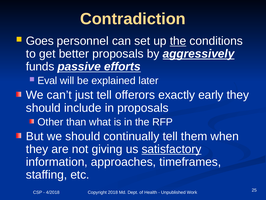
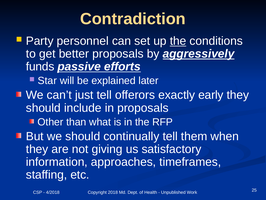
Goes: Goes -> Party
Eval: Eval -> Star
satisfactory underline: present -> none
